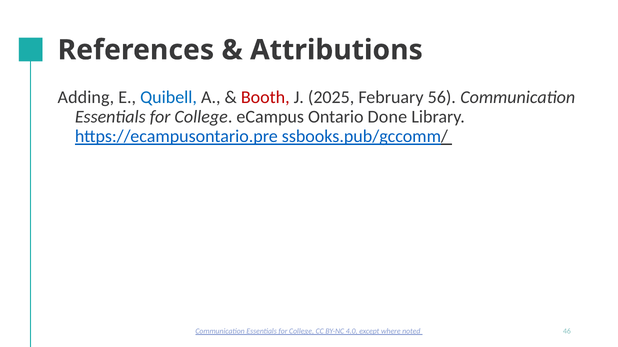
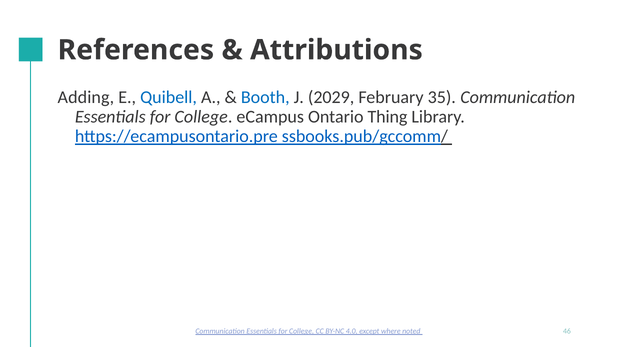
Booth colour: red -> blue
2025: 2025 -> 2029
56: 56 -> 35
Done: Done -> Thing
